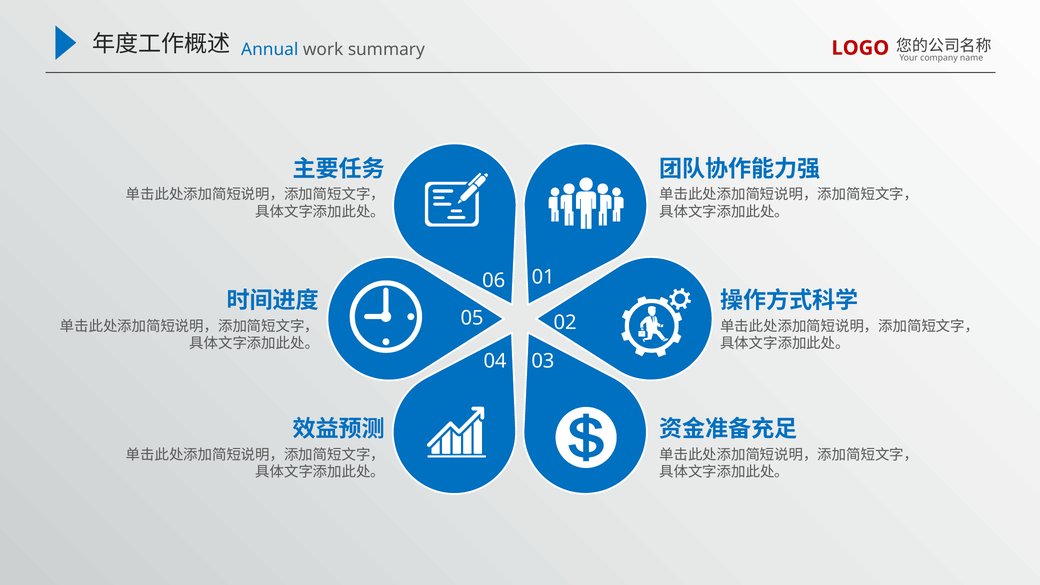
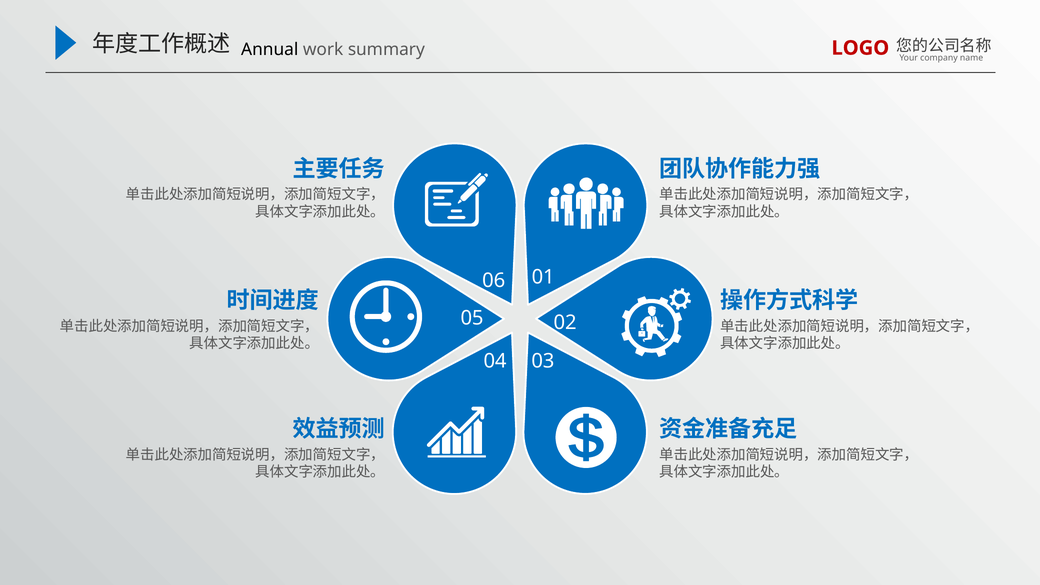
Annual colour: blue -> black
